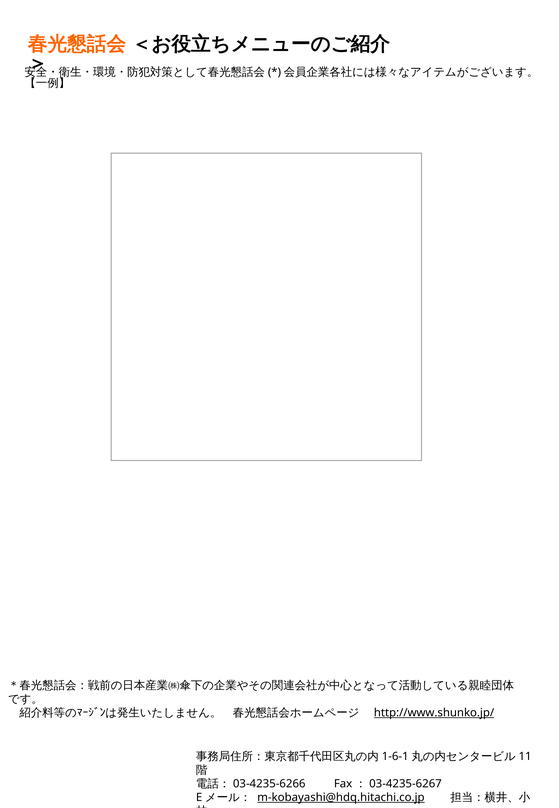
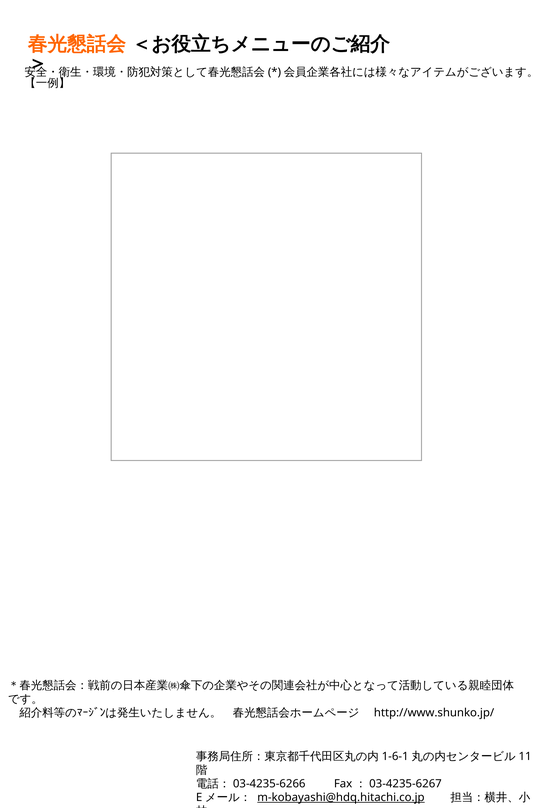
http://www.shunko.jp/ underline: present -> none
